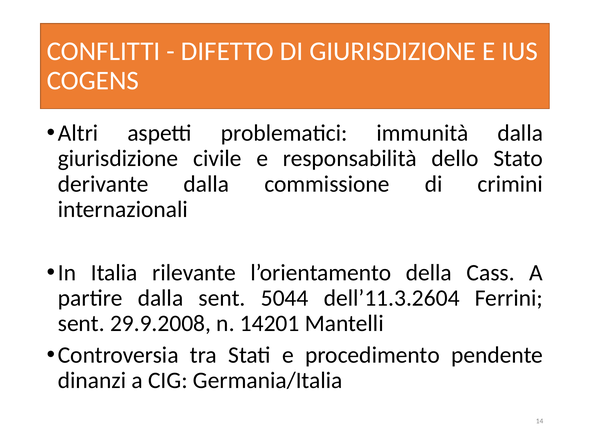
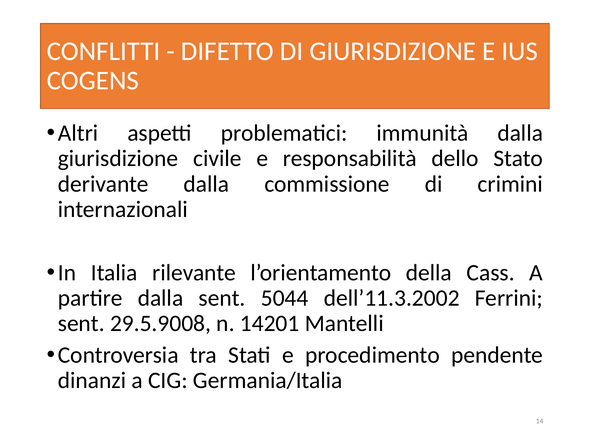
dell’11.3.2604: dell’11.3.2604 -> dell’11.3.2002
29.9.2008: 29.9.2008 -> 29.5.9008
